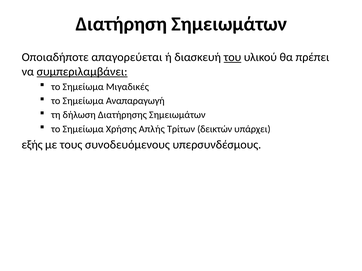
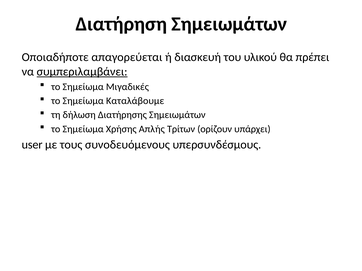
του underline: present -> none
Αναπαραγωγή: Αναπαραγωγή -> Καταλάβουμε
δεικτών: δεικτών -> ορίζουν
εξής: εξής -> user
